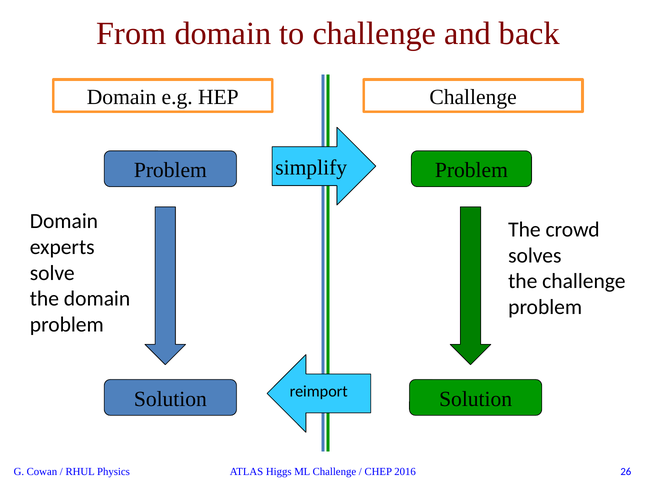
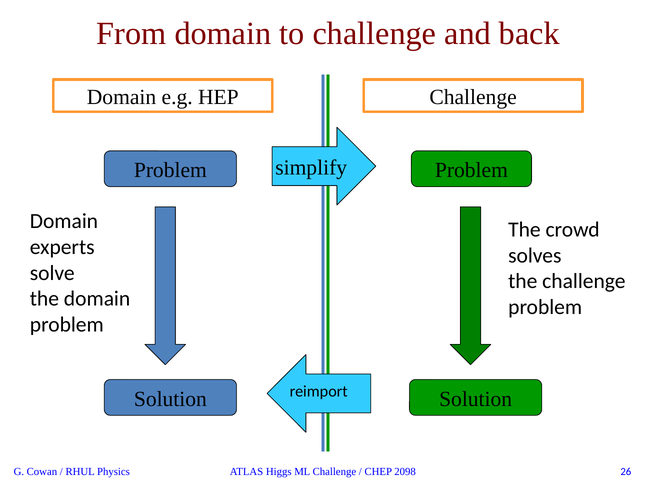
2016: 2016 -> 2098
